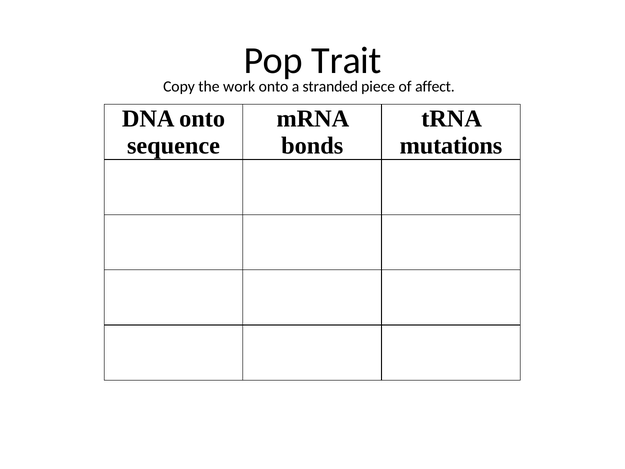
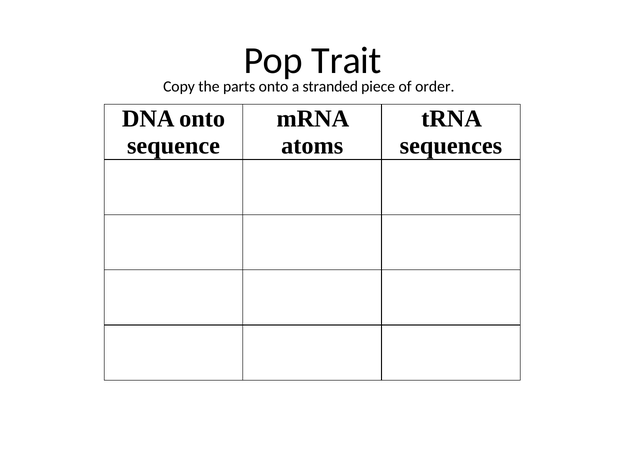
work: work -> parts
affect: affect -> order
bonds: bonds -> atoms
mutations: mutations -> sequences
